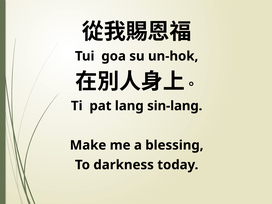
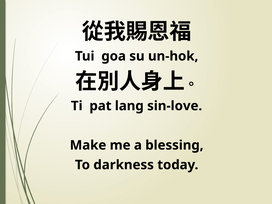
sin-lang: sin-lang -> sin-love
